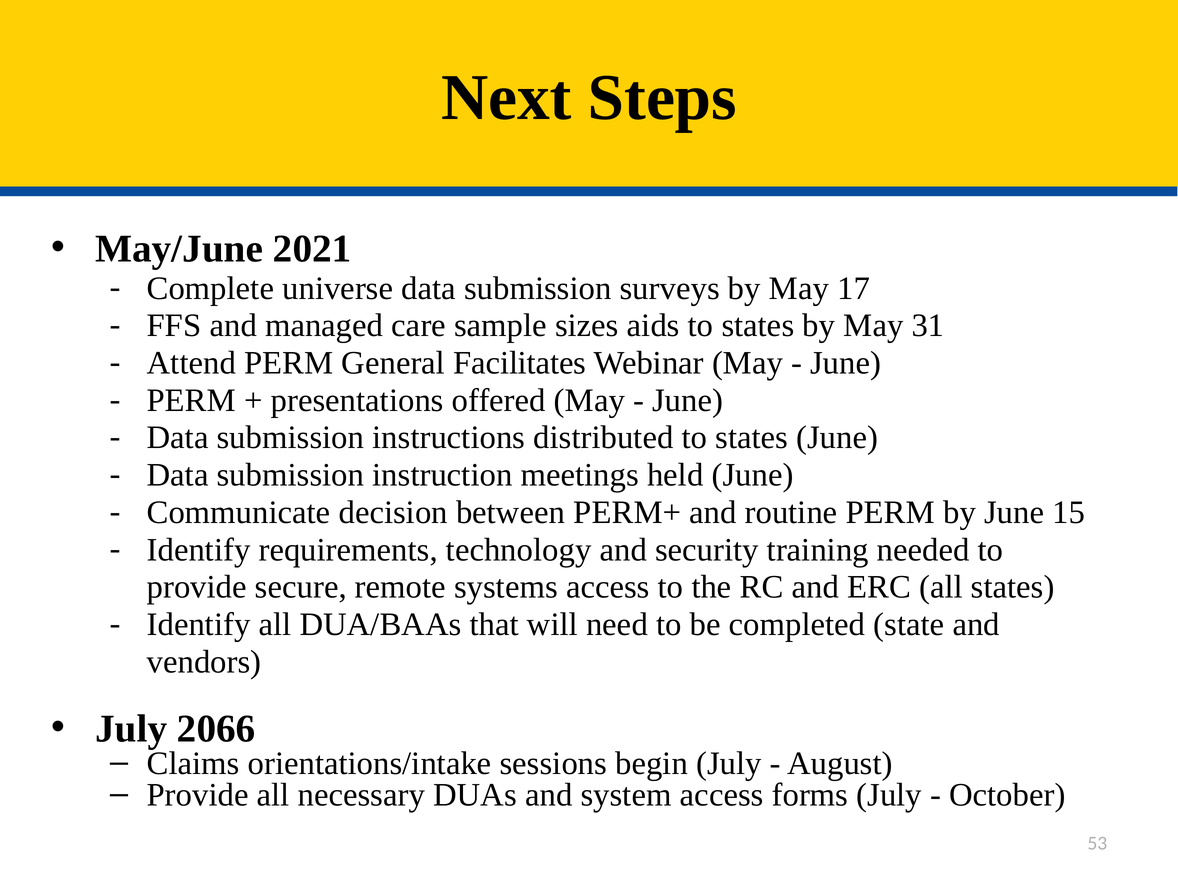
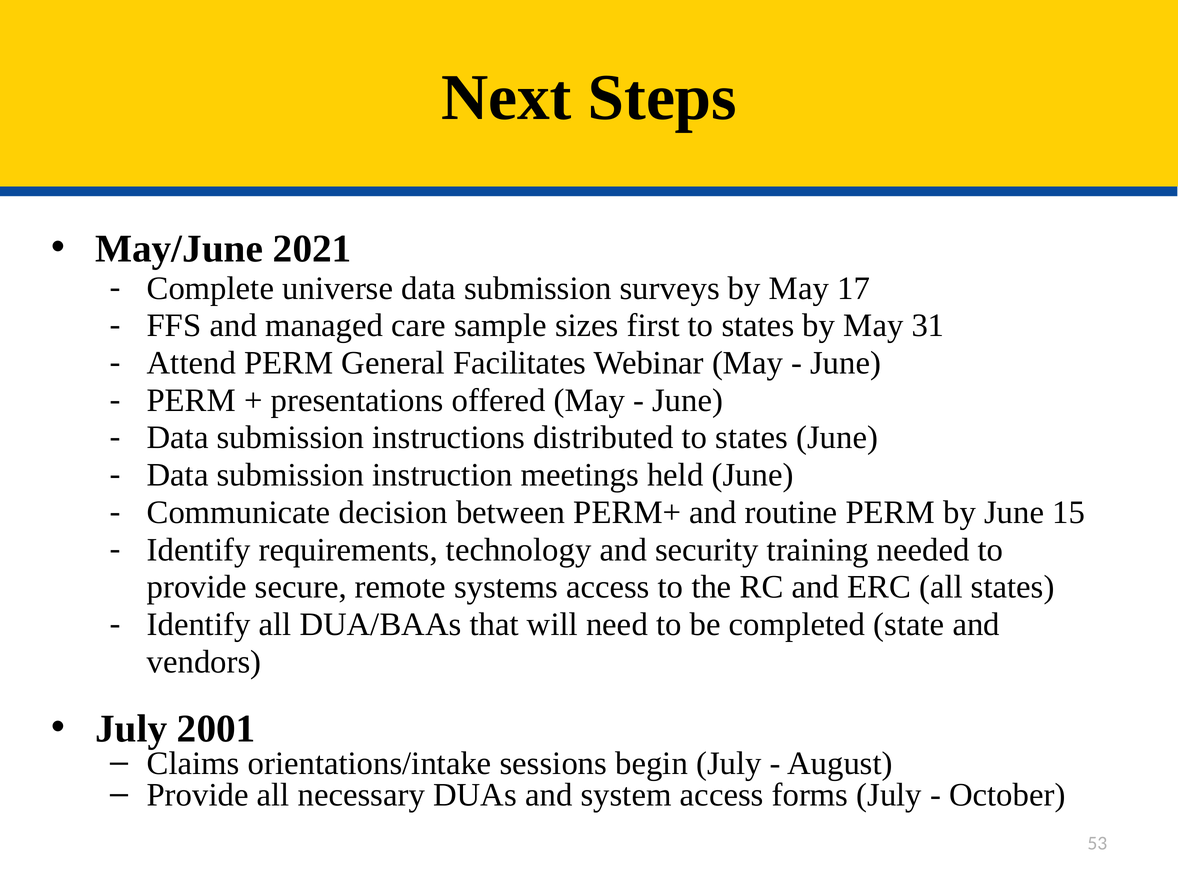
aids: aids -> first
2066: 2066 -> 2001
